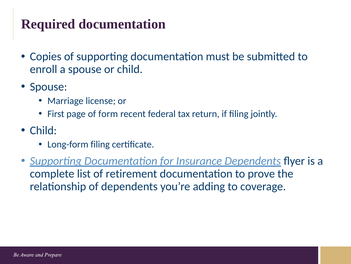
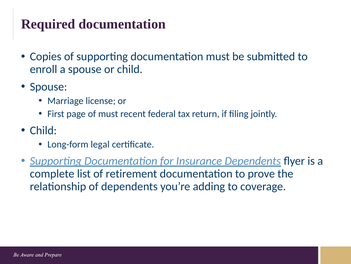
of form: form -> must
Long-form filing: filing -> legal
